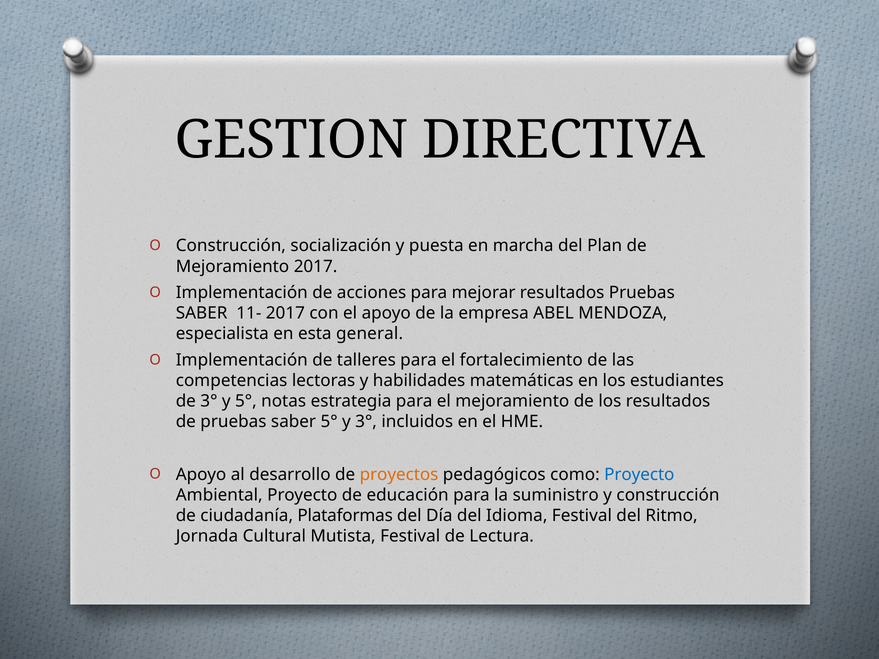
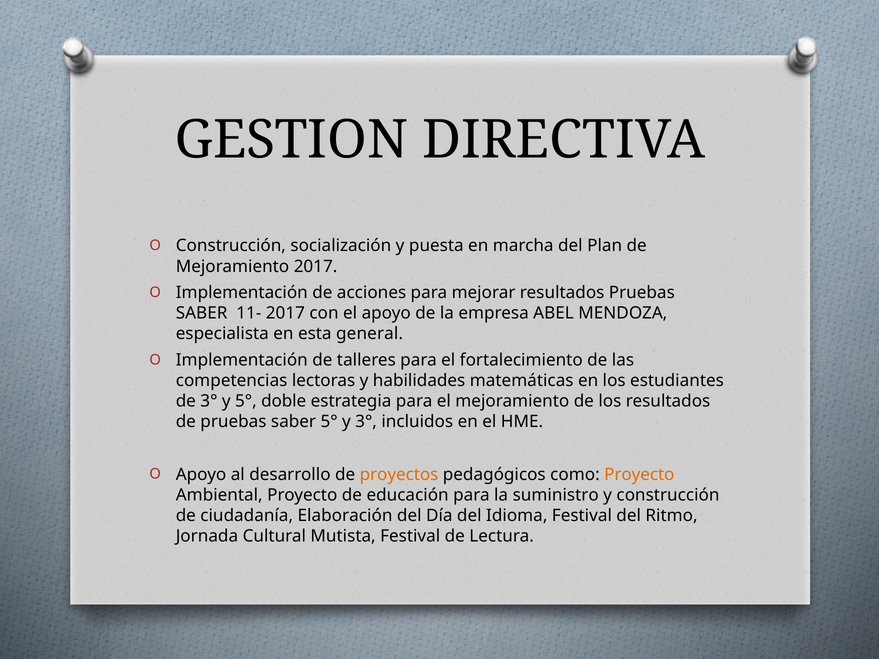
notas: notas -> doble
Proyecto at (639, 475) colour: blue -> orange
Plataformas: Plataformas -> Elaboración
